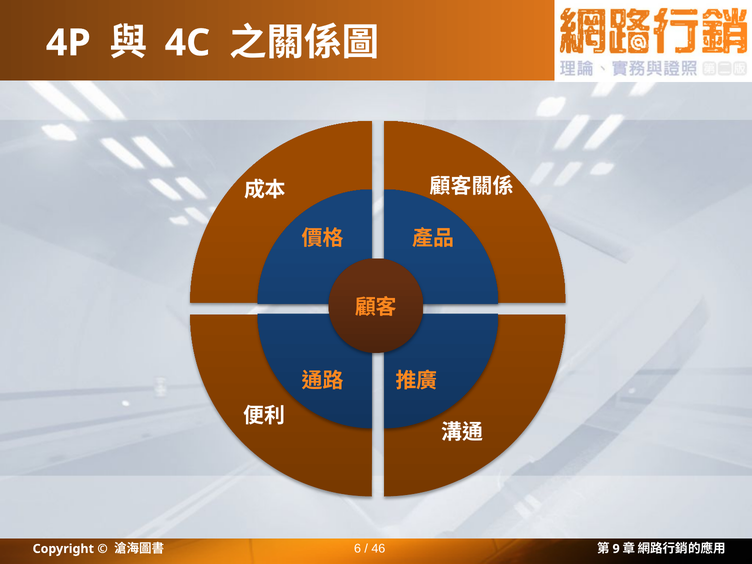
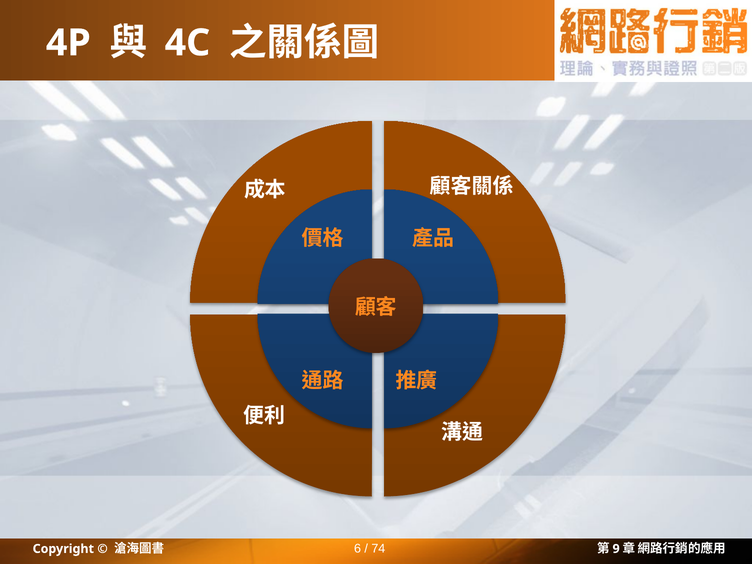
46: 46 -> 74
